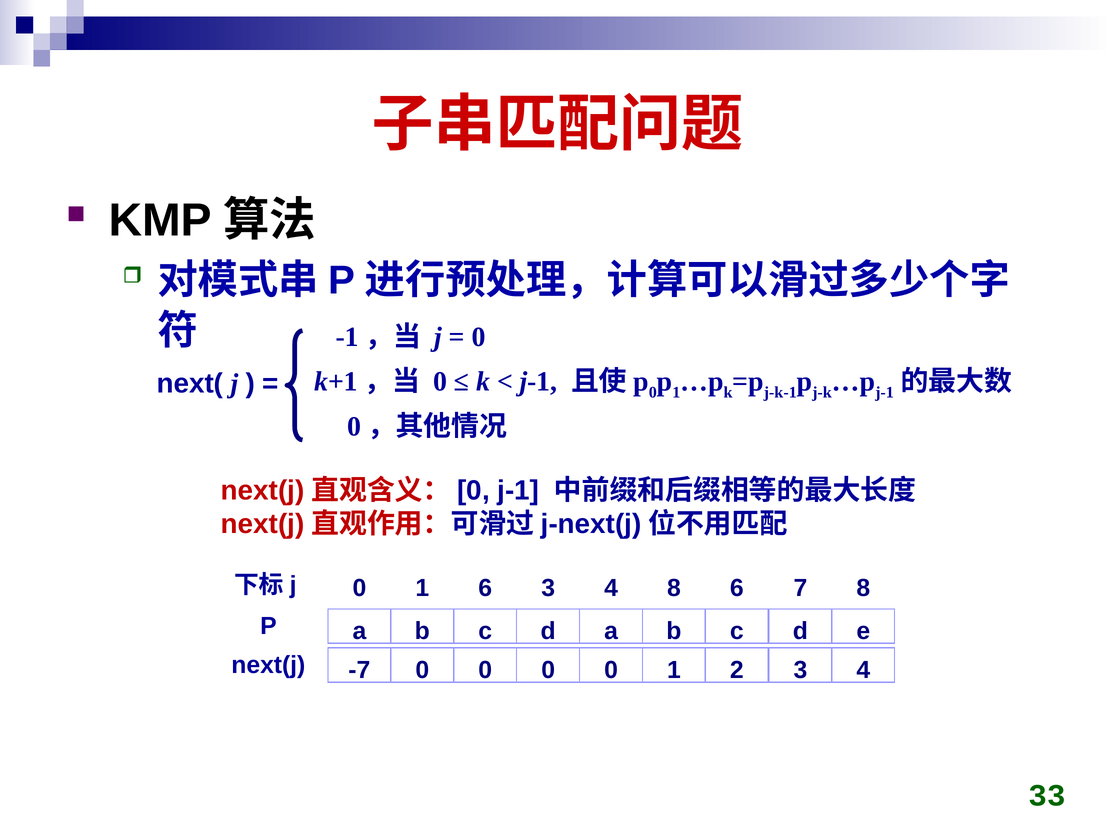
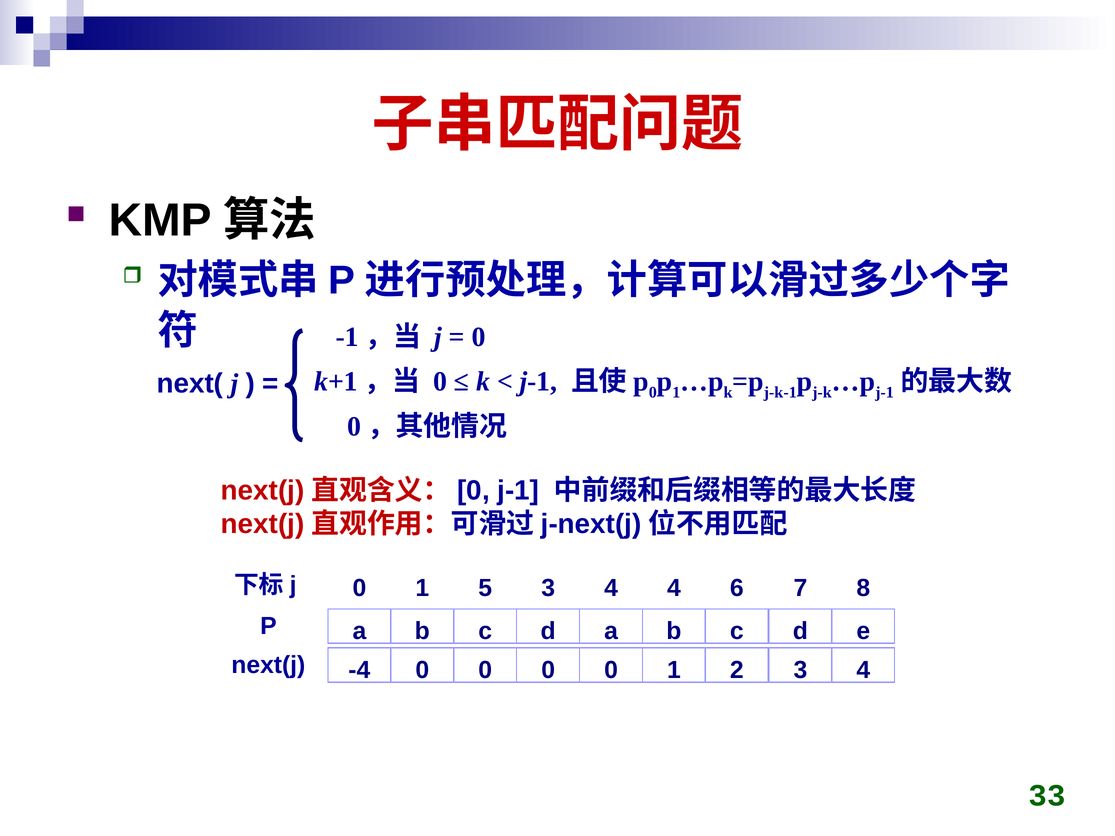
6 at (485, 588): 6 -> 5
4 8: 8 -> 4
-7: -7 -> -4
